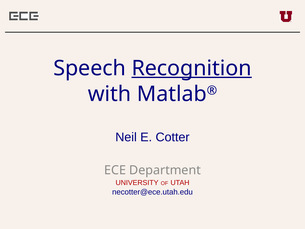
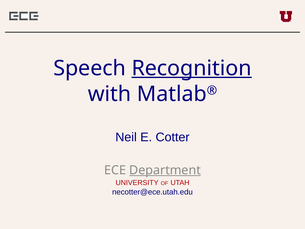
Department underline: none -> present
